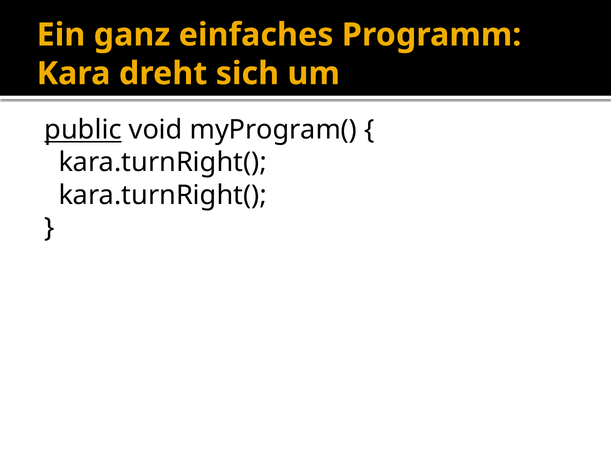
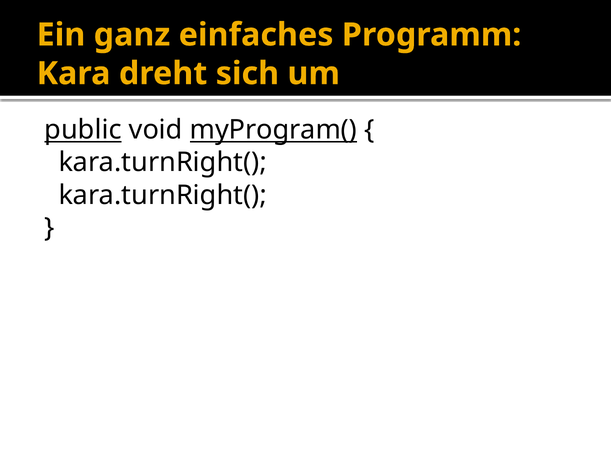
myProgram( underline: none -> present
